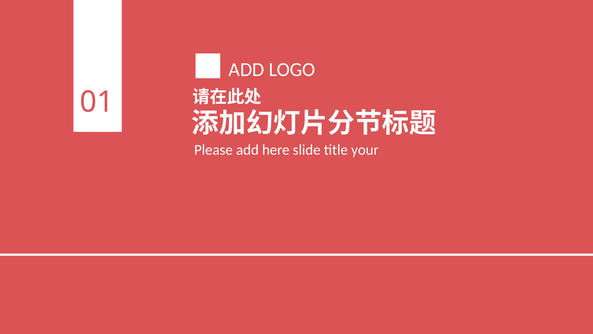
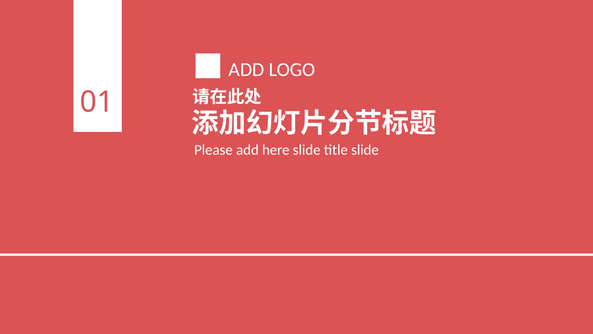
title your: your -> slide
